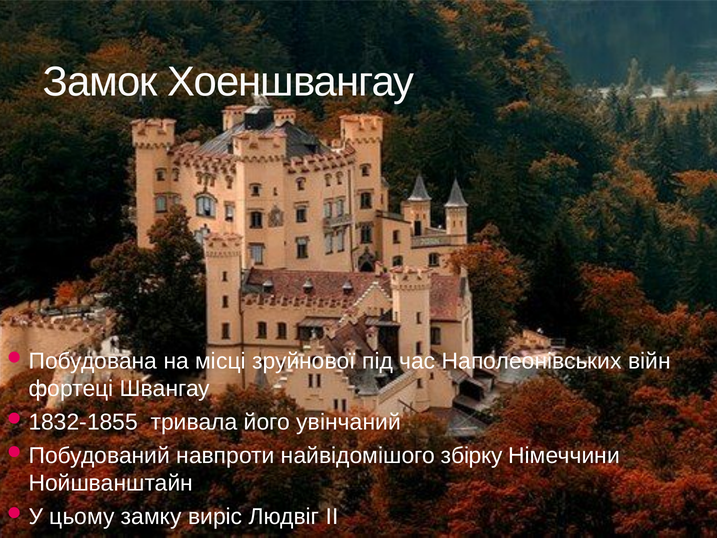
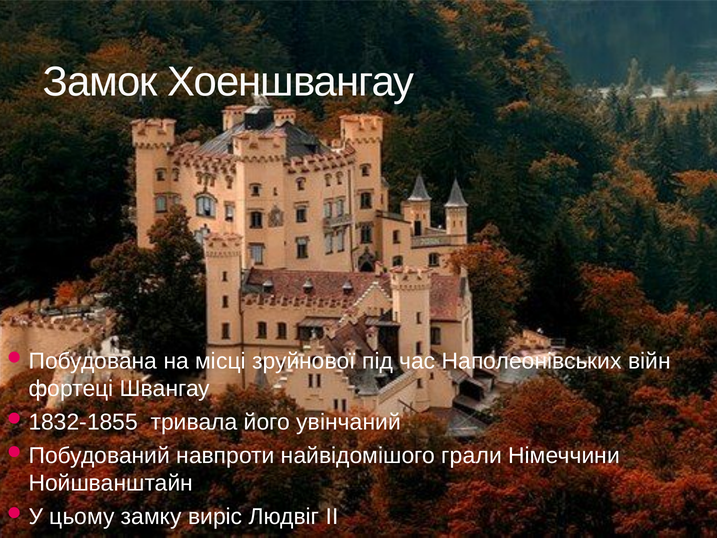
збірку: збірку -> грали
